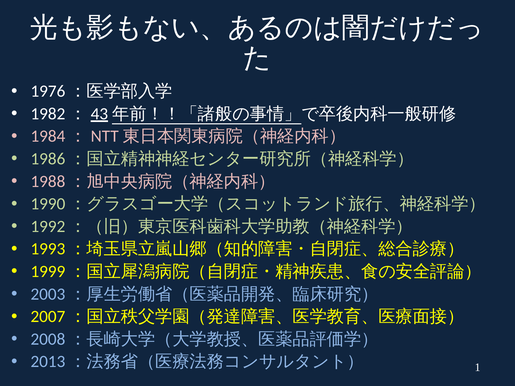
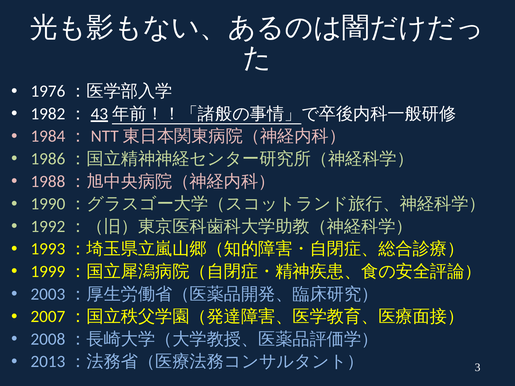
1: 1 -> 3
